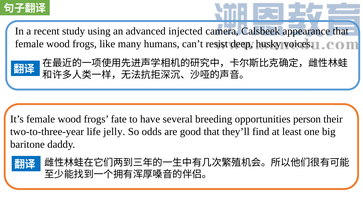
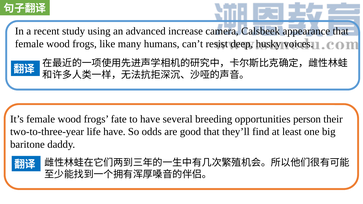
injected: injected -> increase
life jelly: jelly -> have
